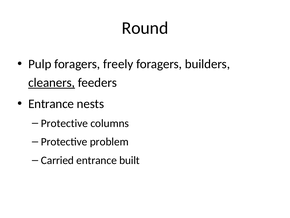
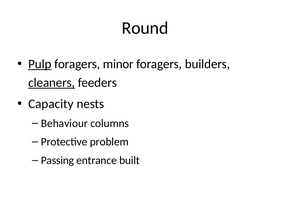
Pulp underline: none -> present
freely: freely -> minor
Entrance at (51, 104): Entrance -> Capacity
Protective at (64, 123): Protective -> Behaviour
Carried: Carried -> Passing
